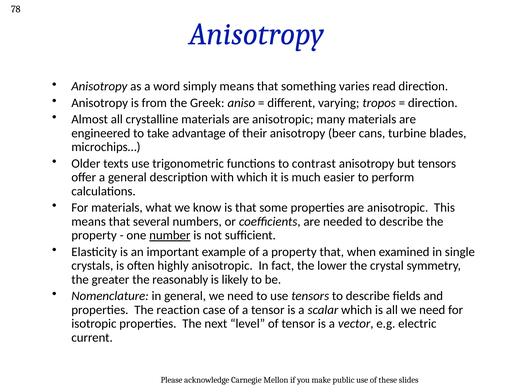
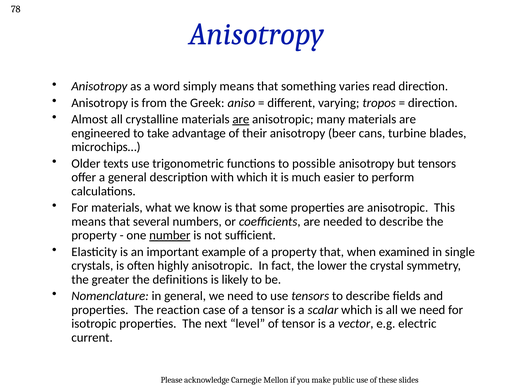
are at (241, 119) underline: none -> present
contrast: contrast -> possible
reasonably: reasonably -> definitions
